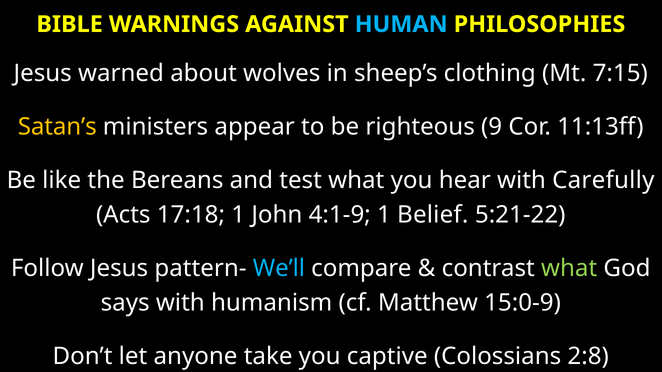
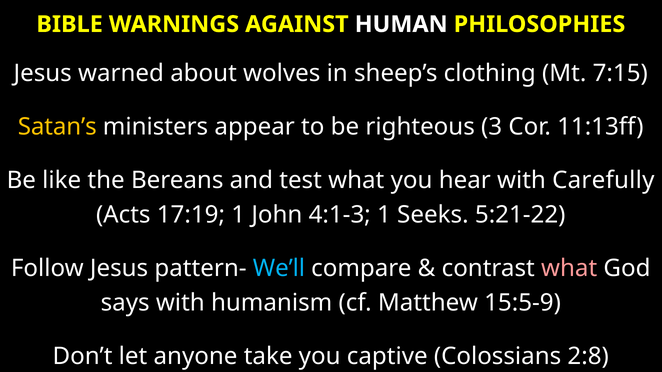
HUMAN colour: light blue -> white
9: 9 -> 3
17:18: 17:18 -> 17:19
4:1-9: 4:1-9 -> 4:1-3
Belief: Belief -> Seeks
what at (569, 269) colour: light green -> pink
15:0-9: 15:0-9 -> 15:5-9
